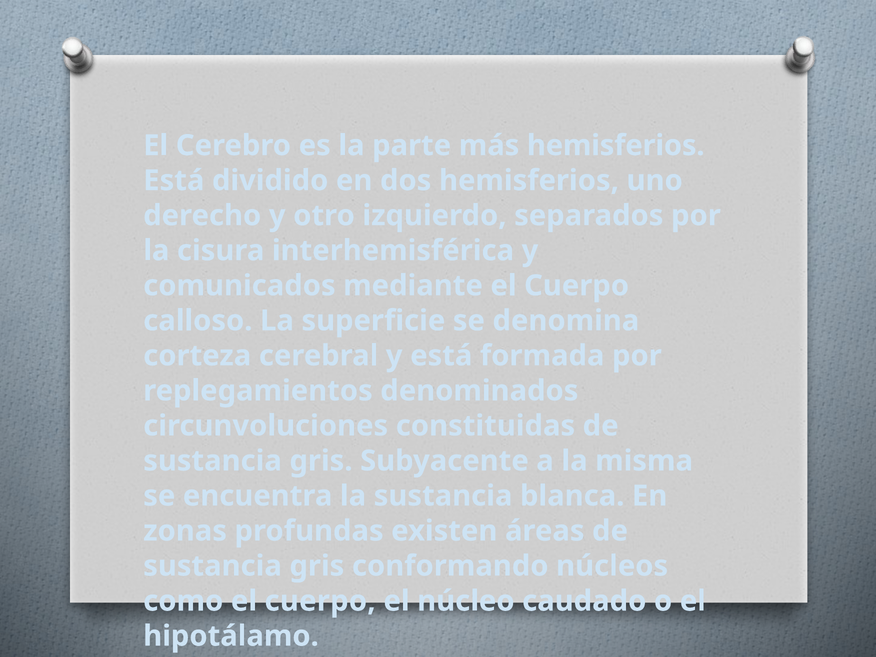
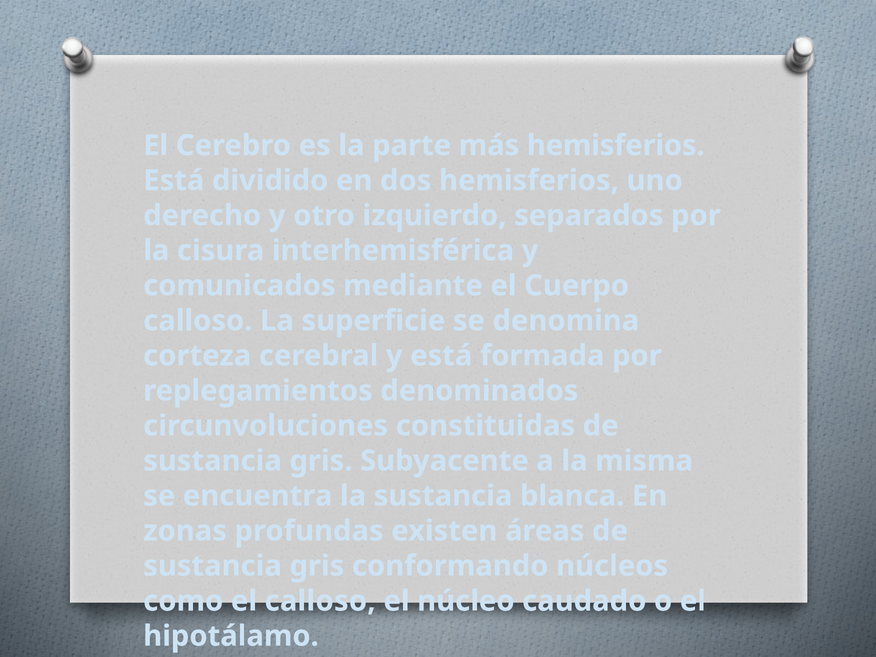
como el cuerpo: cuerpo -> calloso
